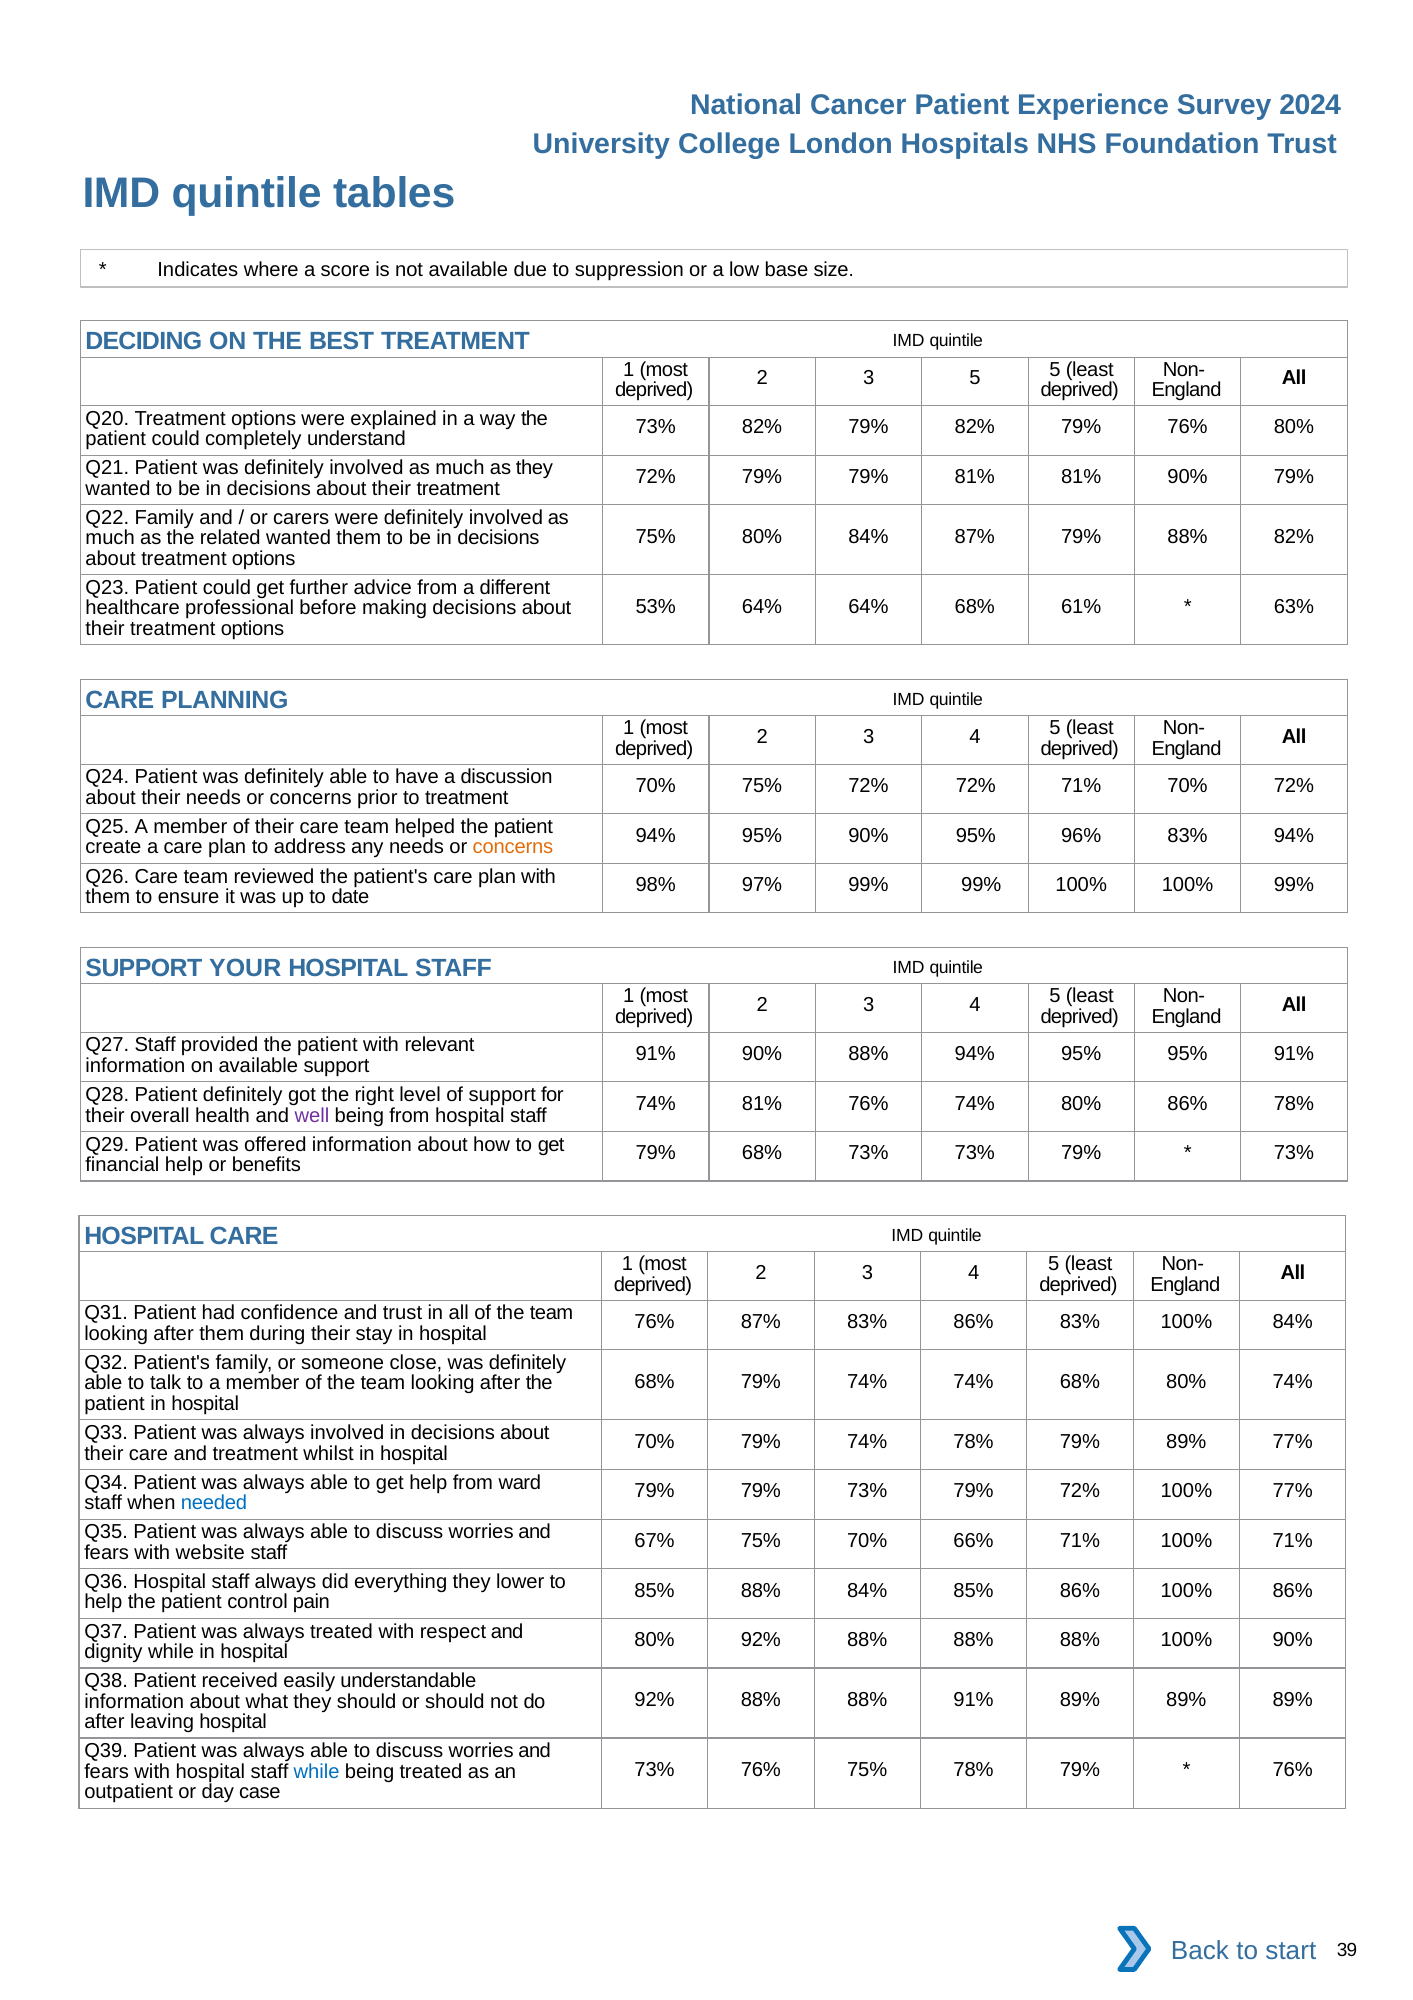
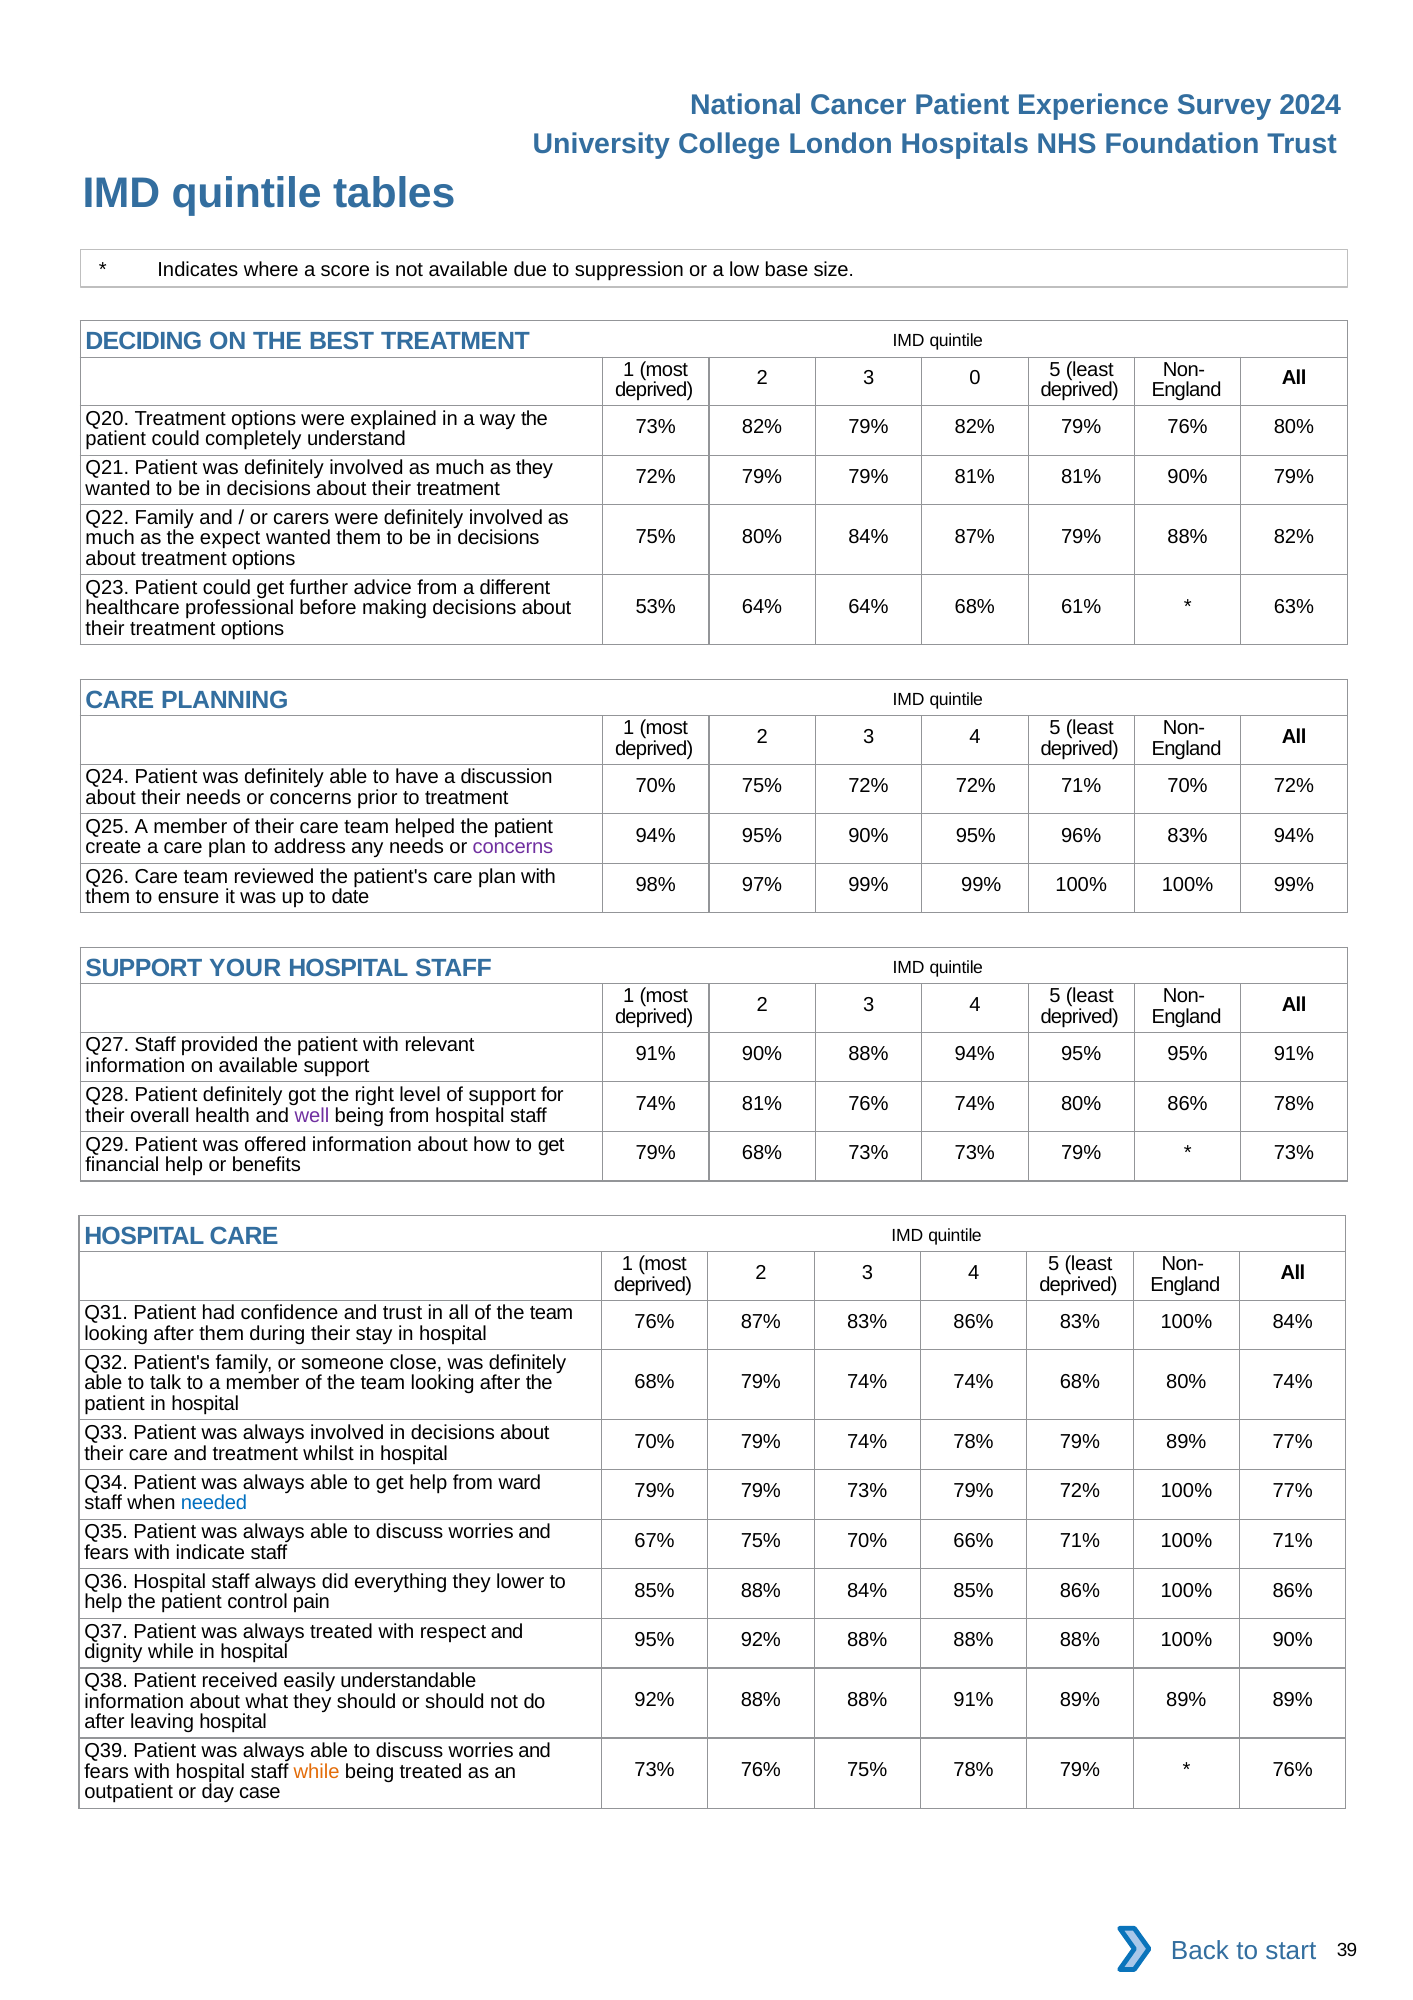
3 5: 5 -> 0
related: related -> expect
concerns at (513, 847) colour: orange -> purple
website: website -> indicate
80% at (655, 1640): 80% -> 95%
while at (317, 1771) colour: blue -> orange
